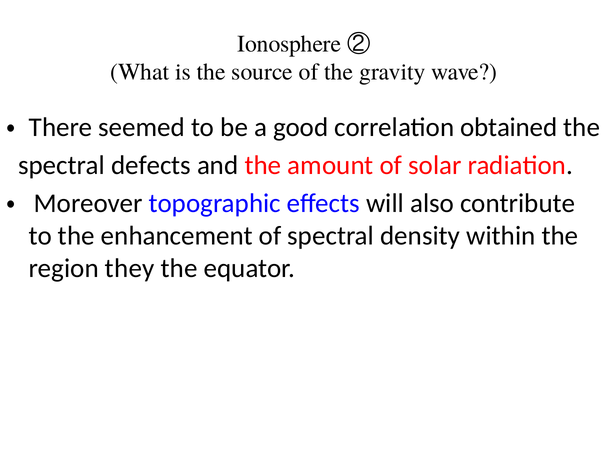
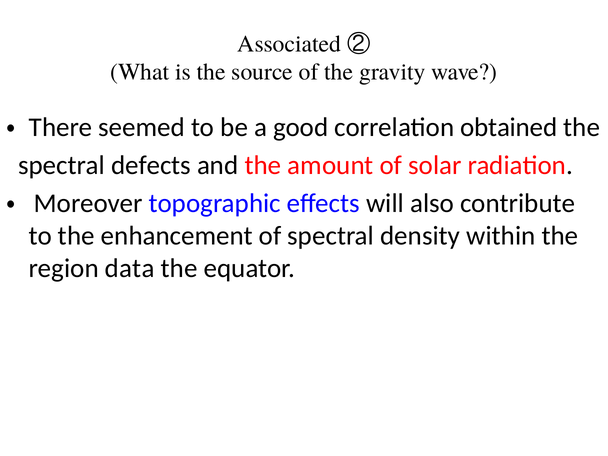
Ionosphere: Ionosphere -> Associated
they: they -> data
